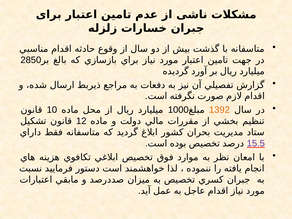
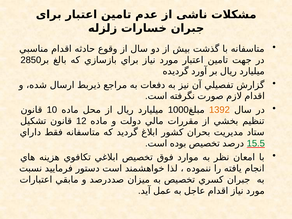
15.5 colour: purple -> green
